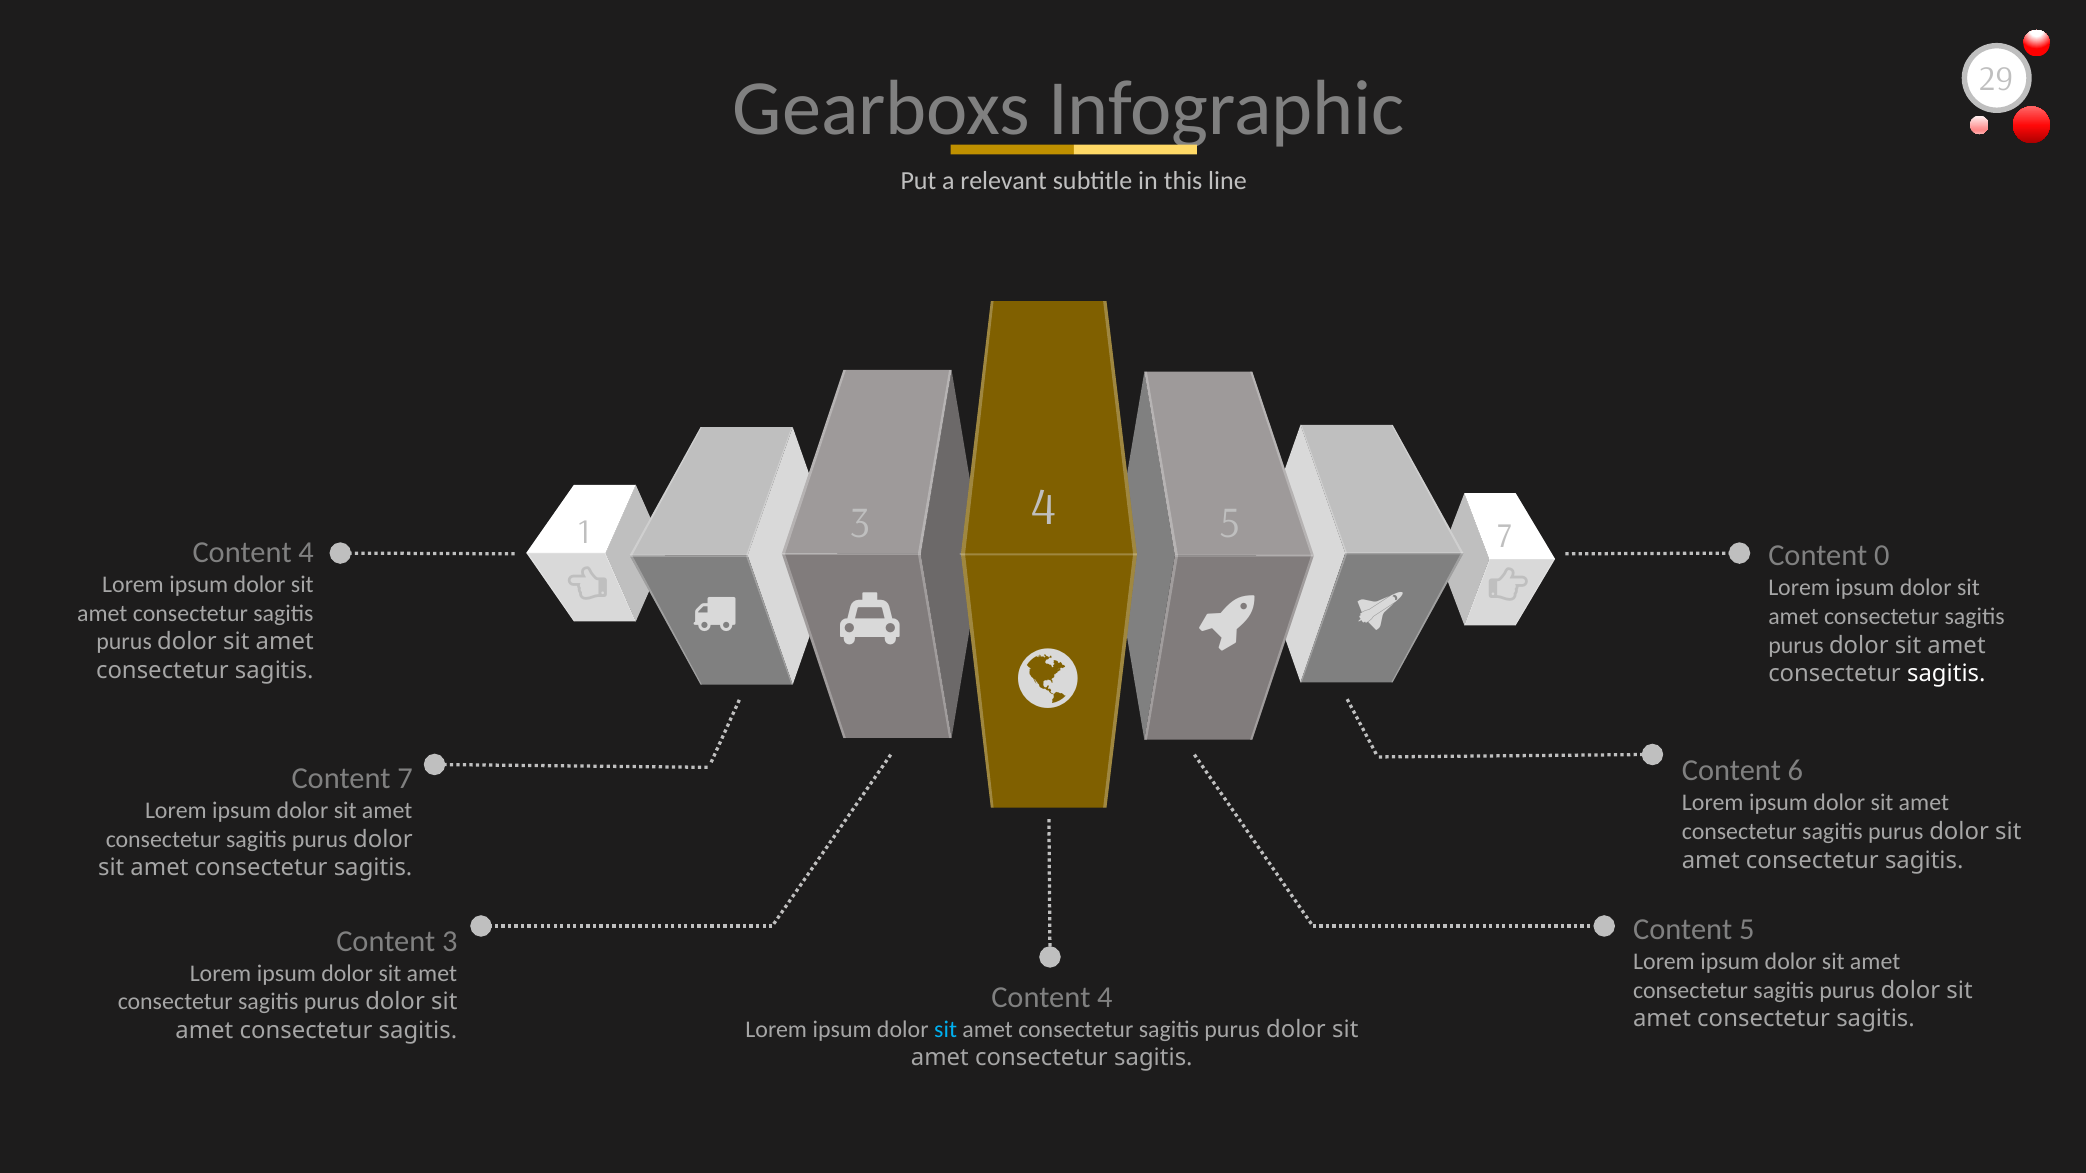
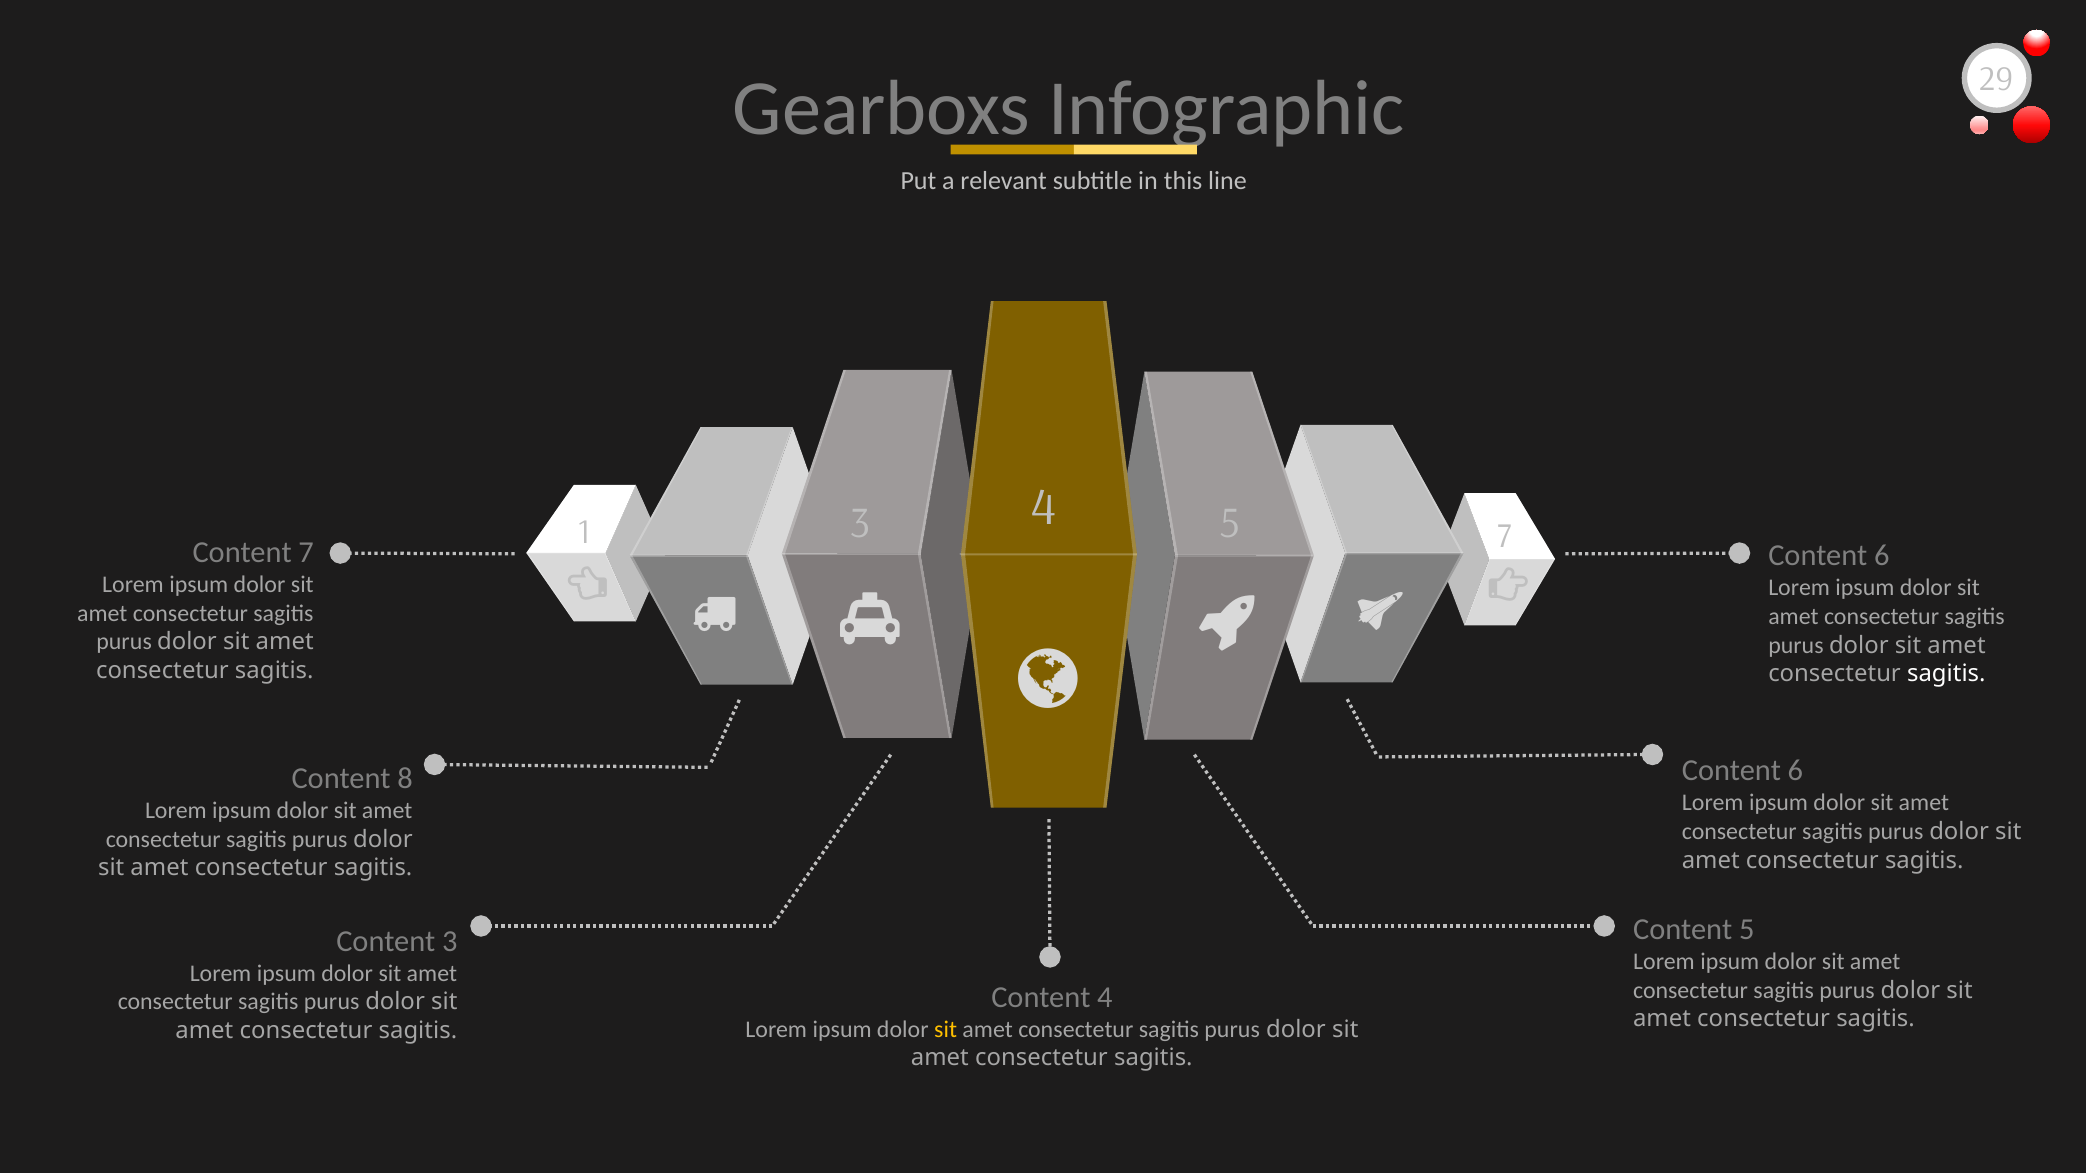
4 at (306, 552): 4 -> 7
0 at (1882, 556): 0 -> 6
Content 7: 7 -> 8
sit at (946, 1030) colour: light blue -> yellow
